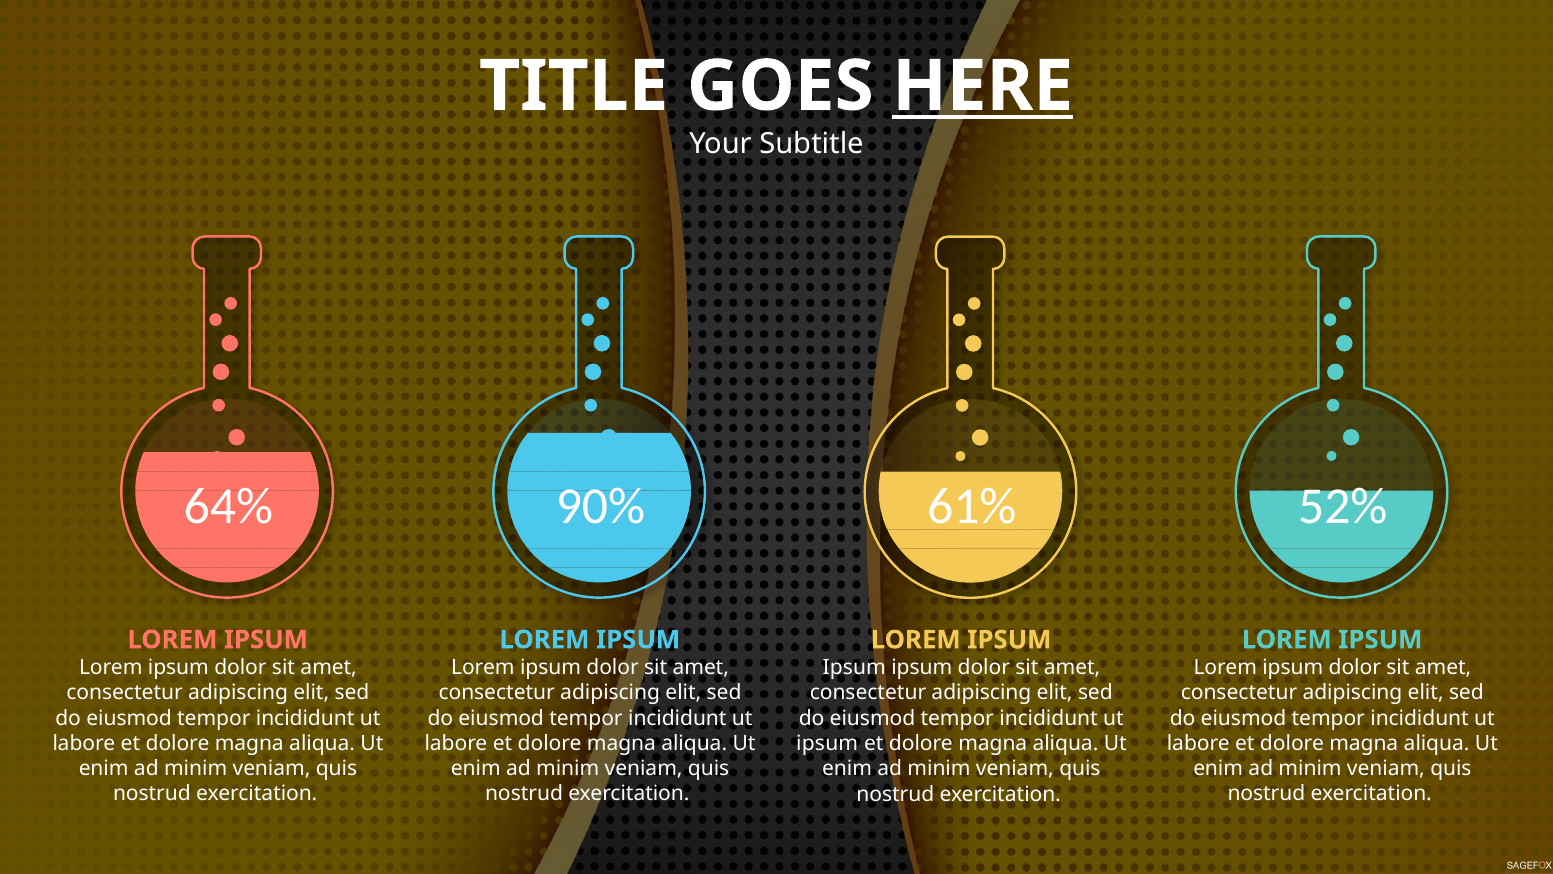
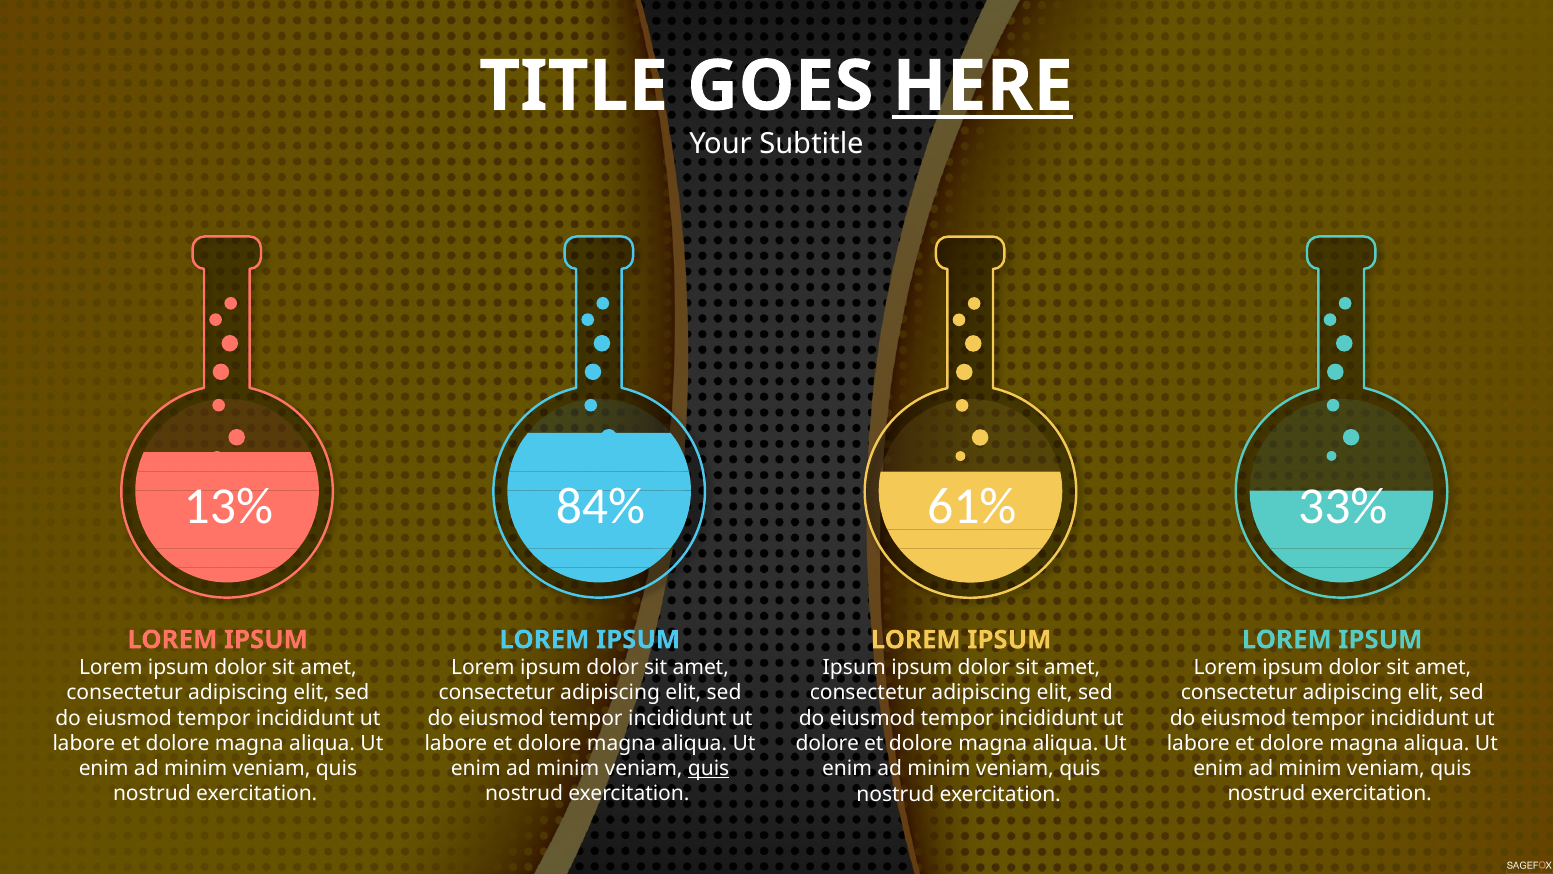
64%: 64% -> 13%
90%: 90% -> 84%
52%: 52% -> 33%
ipsum at (827, 743): ipsum -> dolore
quis at (709, 768) underline: none -> present
